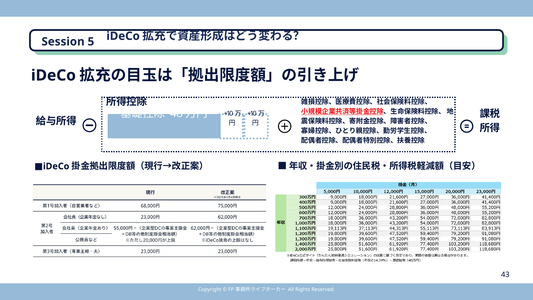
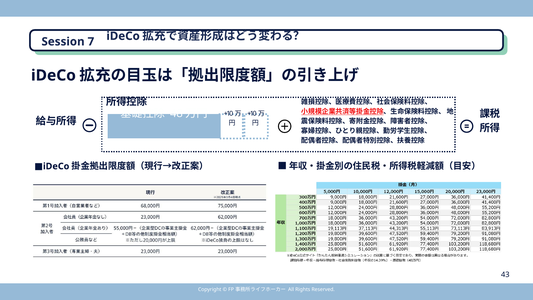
5: 5 -> 7
